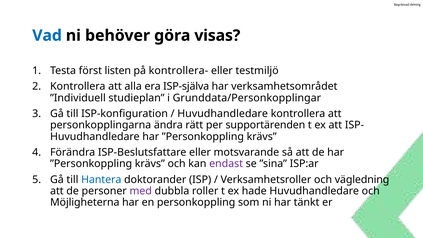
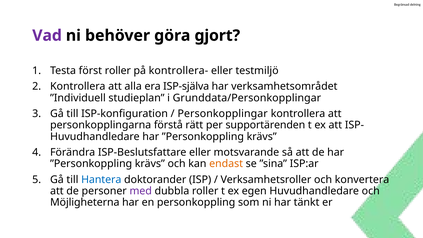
Vad colour: blue -> purple
visas: visas -> gjort
först listen: listen -> roller
Huvudhandledare at (223, 114): Huvudhandledare -> Personkopplingar
ändra: ändra -> förstå
endast colour: purple -> orange
vägledning: vägledning -> konvertera
hade: hade -> egen
